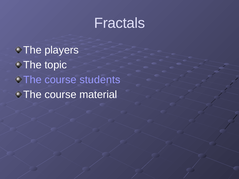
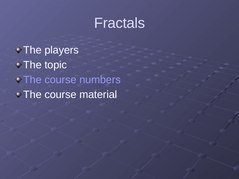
students: students -> numbers
